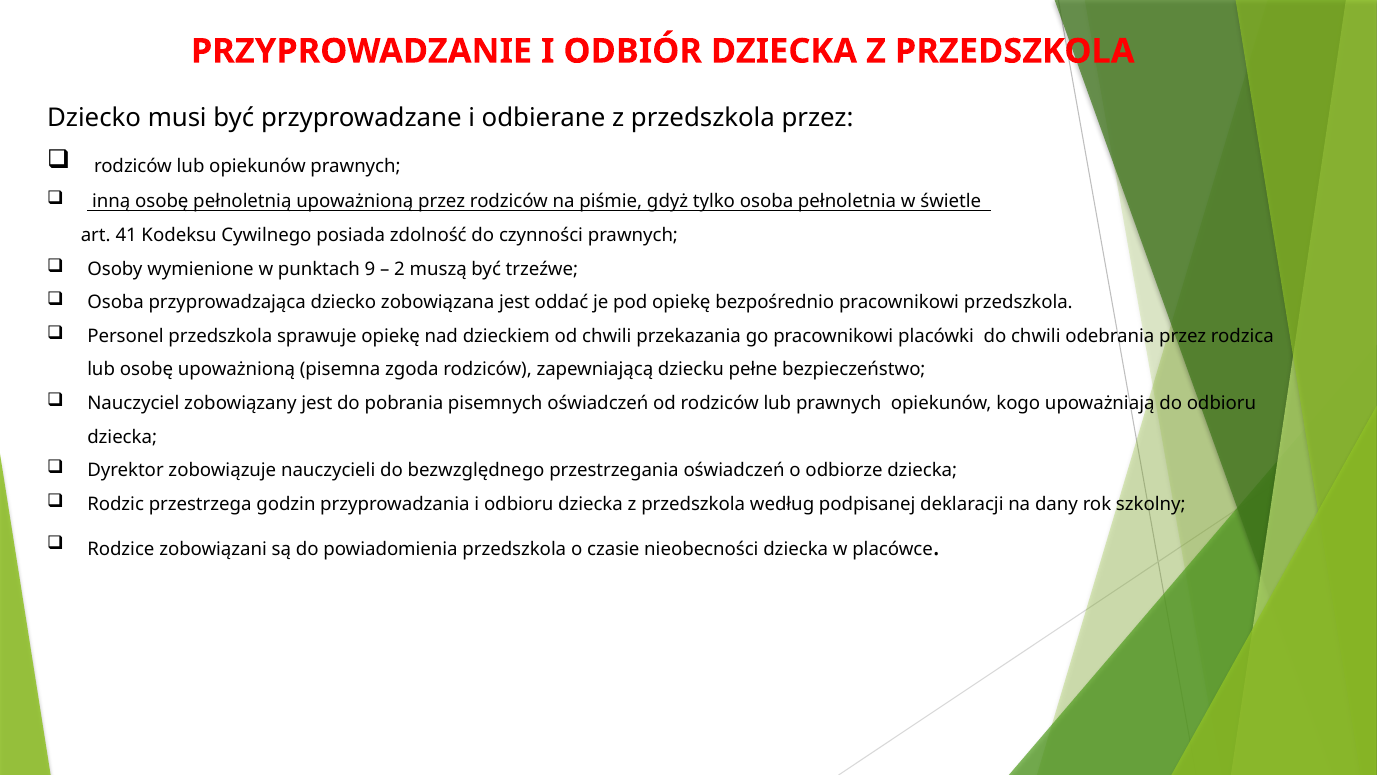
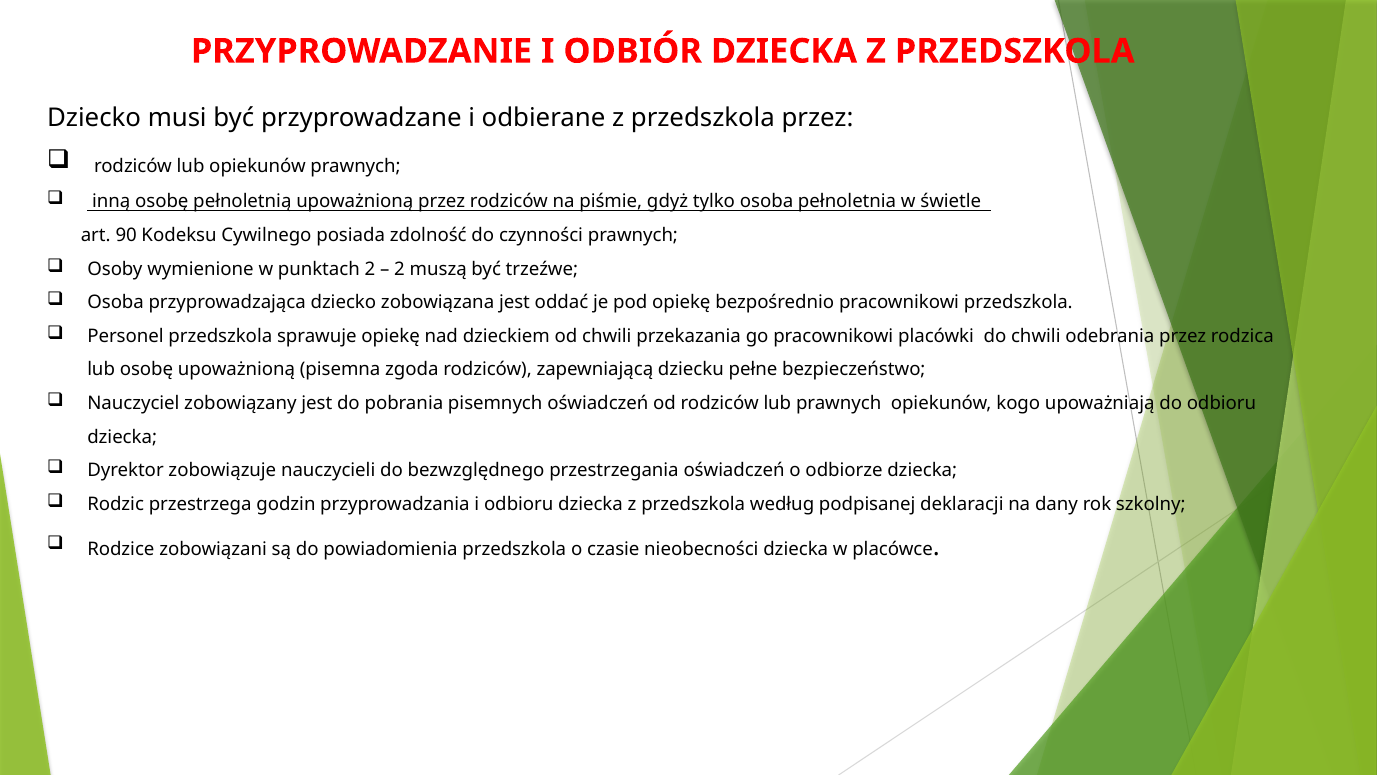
41: 41 -> 90
punktach 9: 9 -> 2
